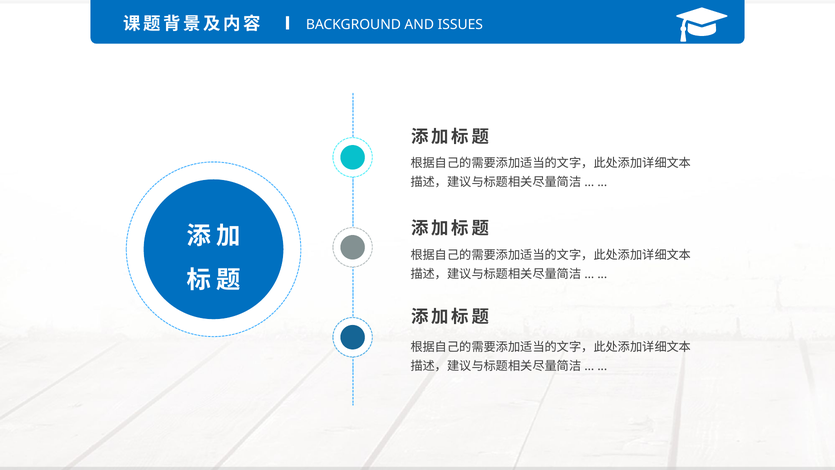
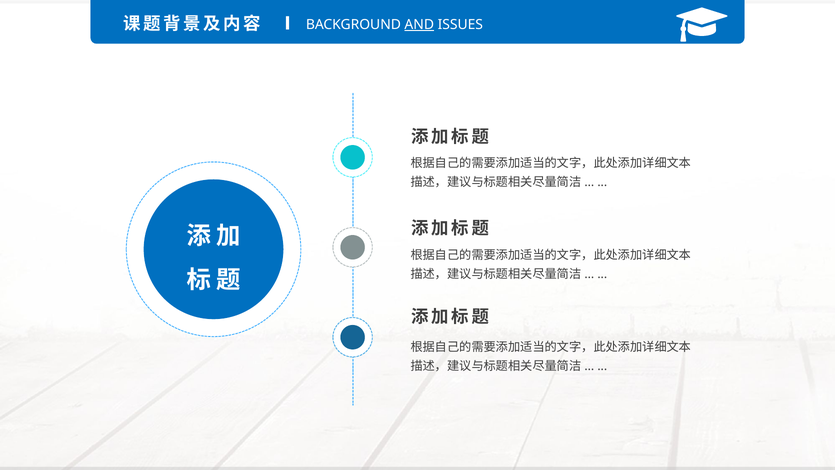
AND underline: none -> present
